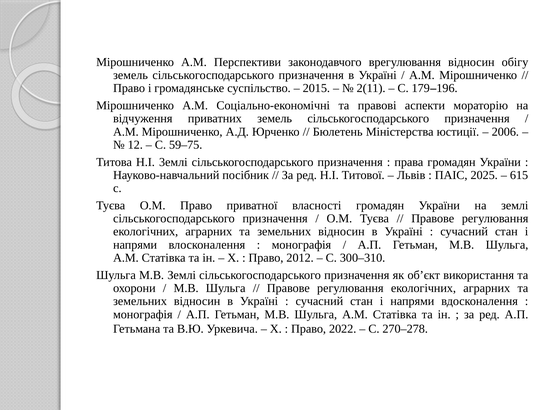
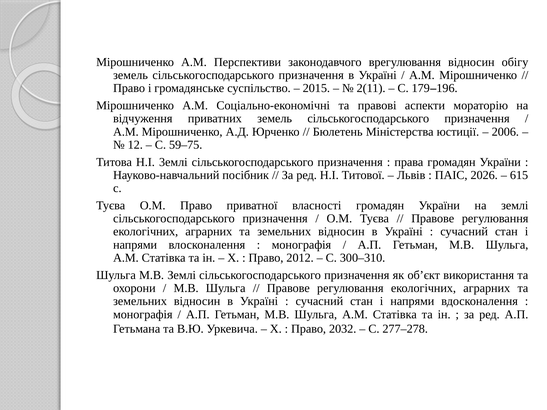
2025: 2025 -> 2026
2022: 2022 -> 2032
270–278: 270–278 -> 277–278
